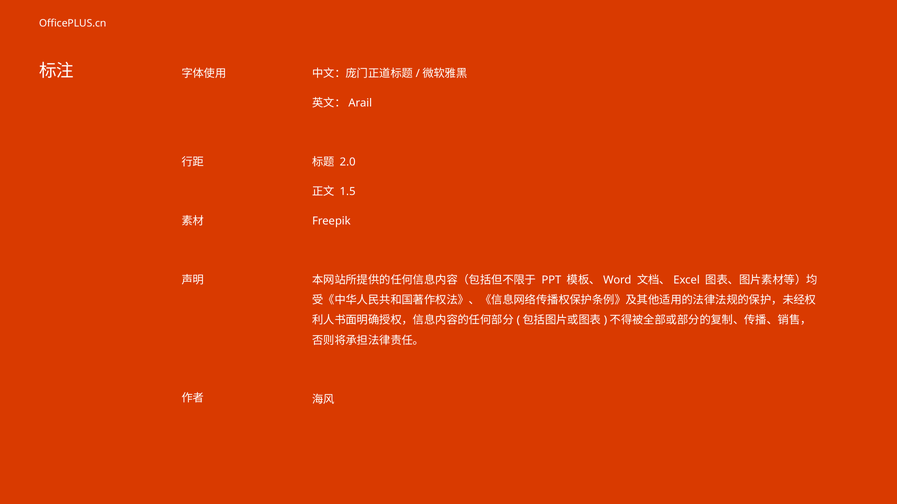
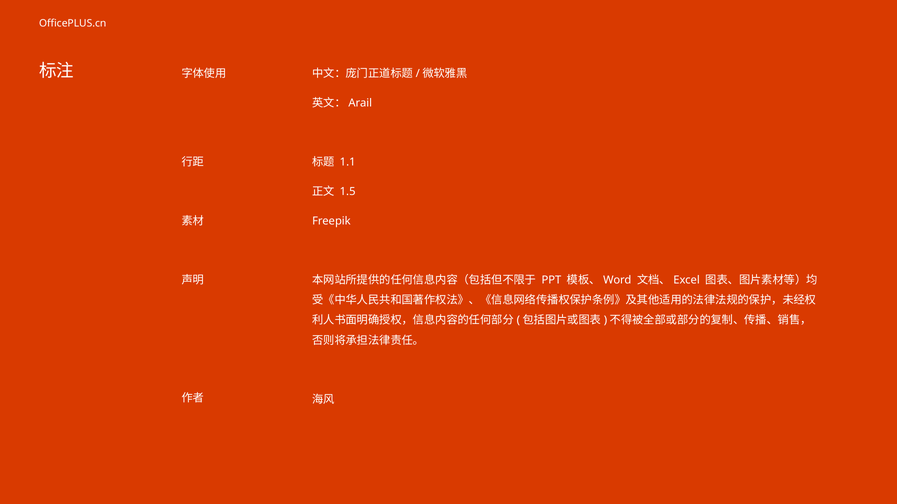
2.0: 2.0 -> 1.1
